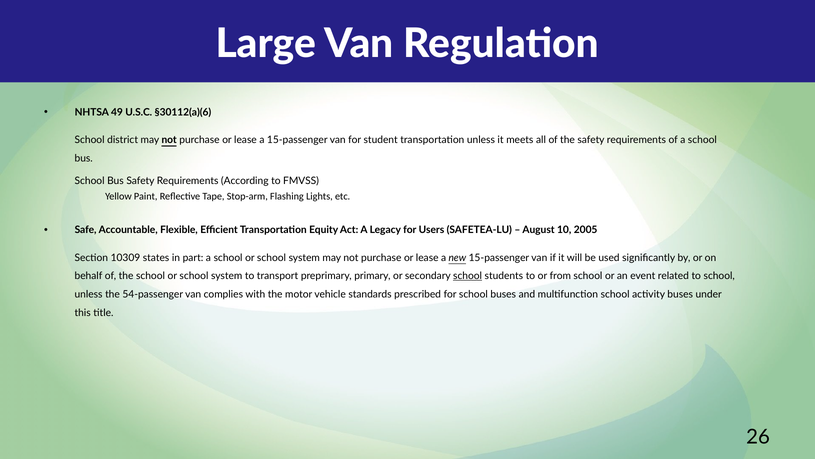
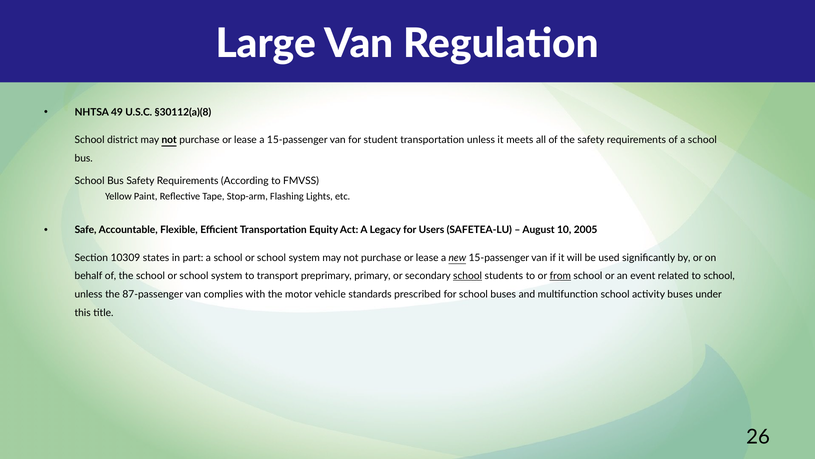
§30112(a)(6: §30112(a)(6 -> §30112(a)(8
from underline: none -> present
54-passenger: 54-passenger -> 87-passenger
